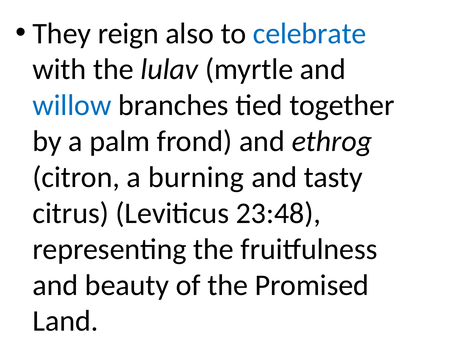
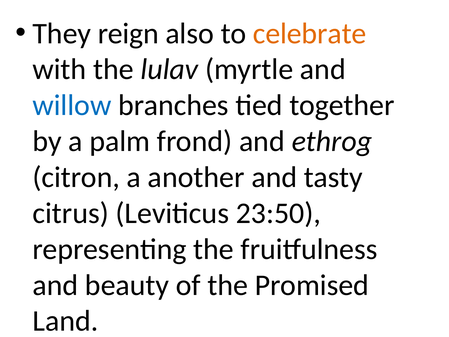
celebrate colour: blue -> orange
burning: burning -> another
23:48: 23:48 -> 23:50
